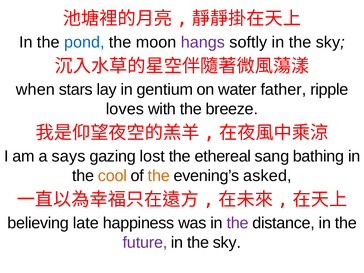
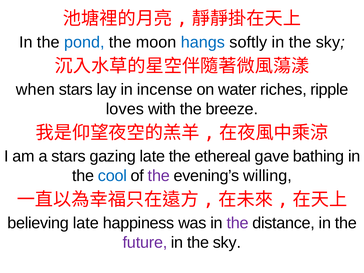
hangs colour: purple -> blue
gentium: gentium -> incense
father: father -> riches
a says: says -> stars
gazing lost: lost -> late
sang: sang -> gave
cool colour: orange -> blue
the at (159, 176) colour: orange -> purple
asked: asked -> willing
